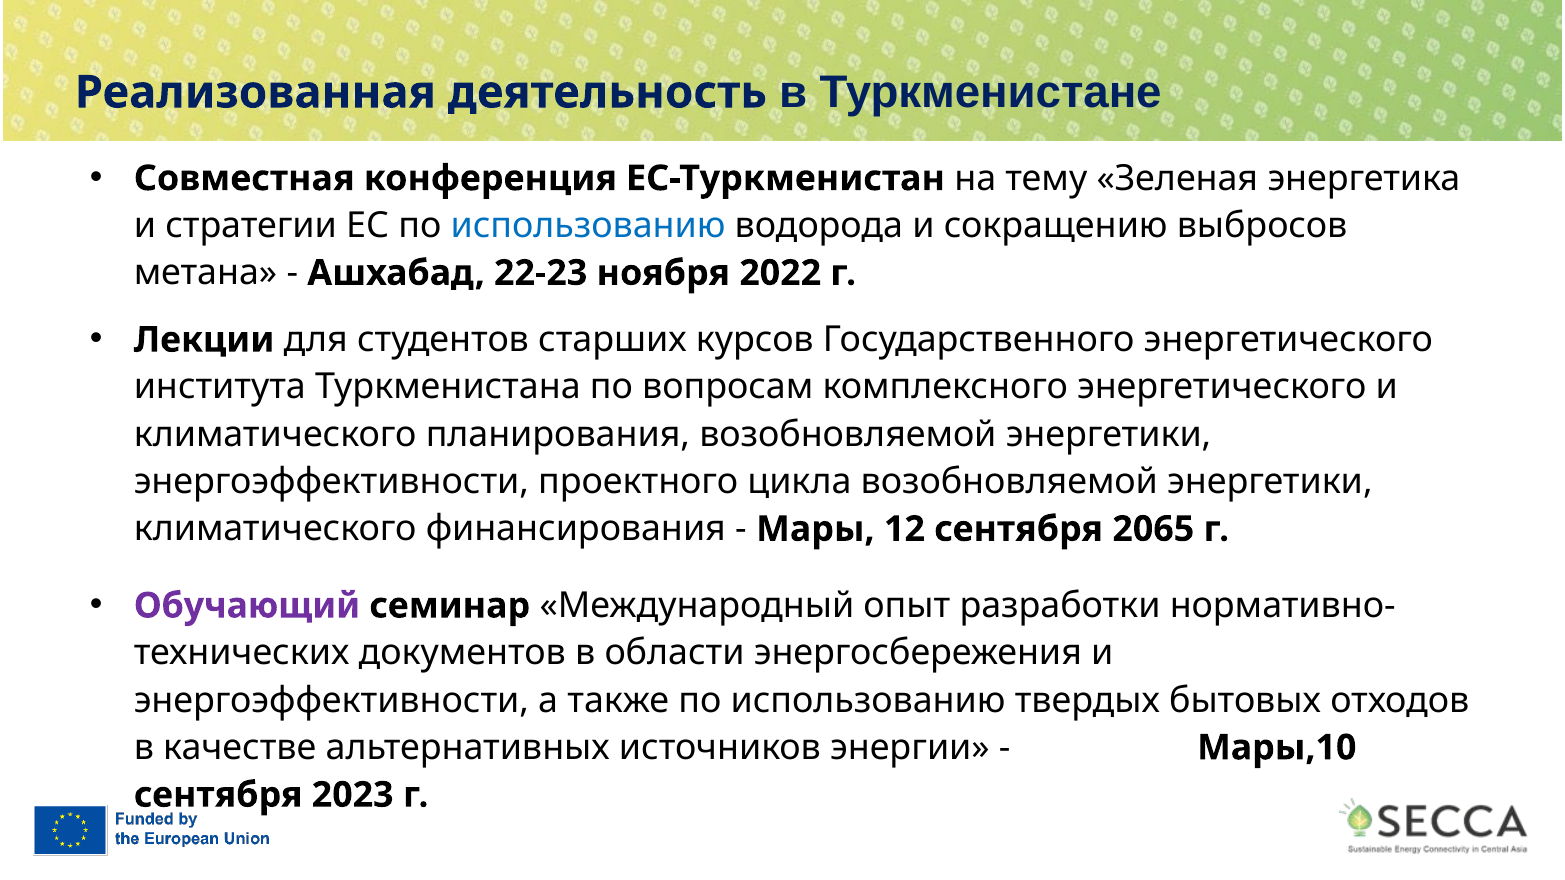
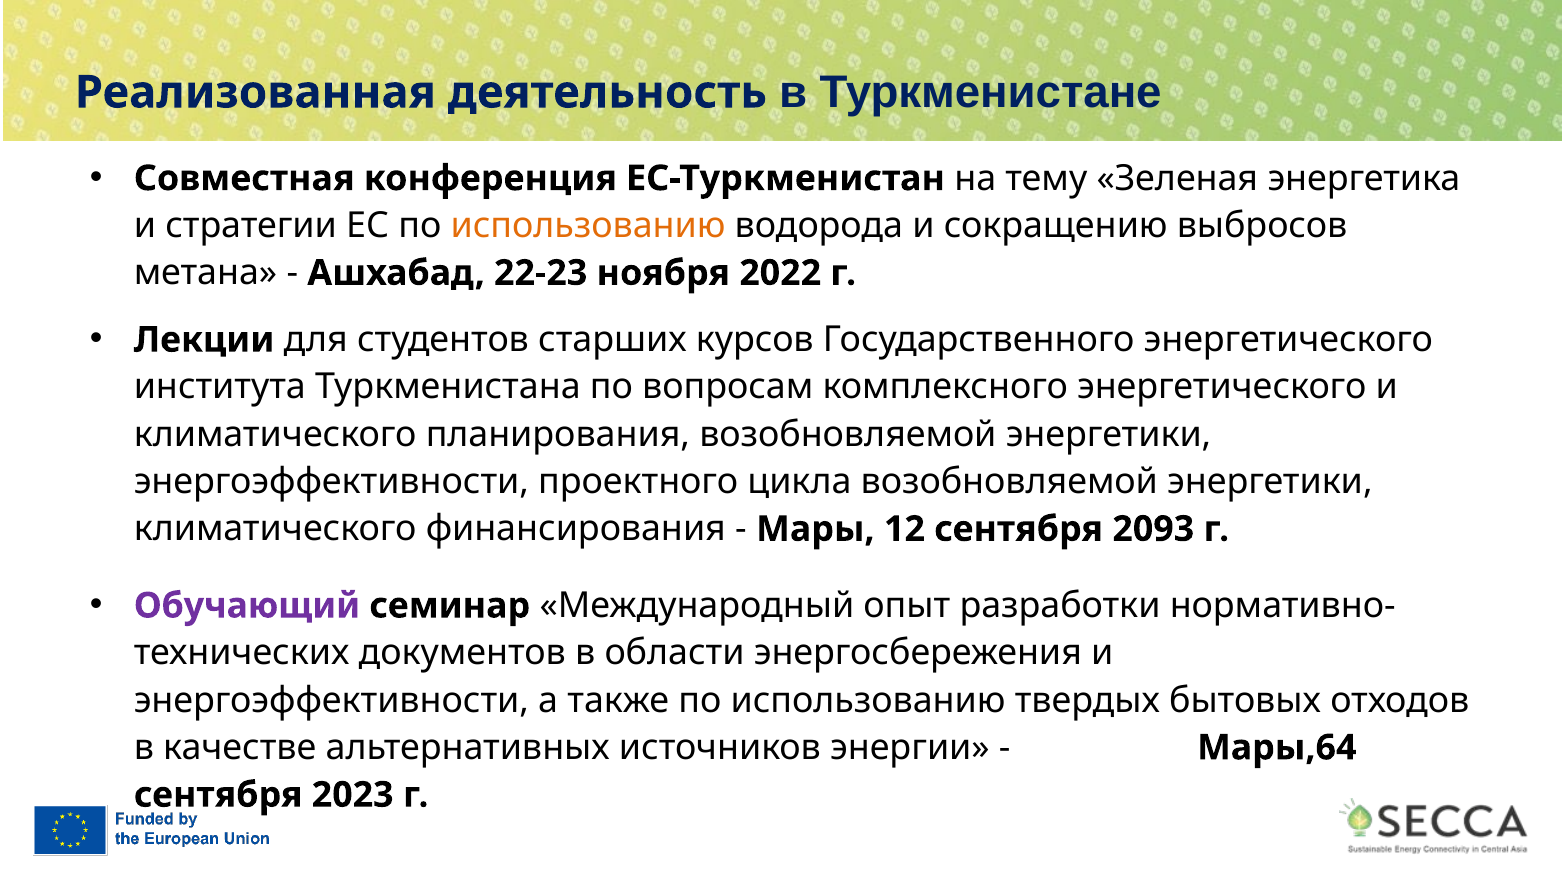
использованию at (588, 226) colour: blue -> orange
2065: 2065 -> 2093
Мары,10: Мары,10 -> Мары,64
